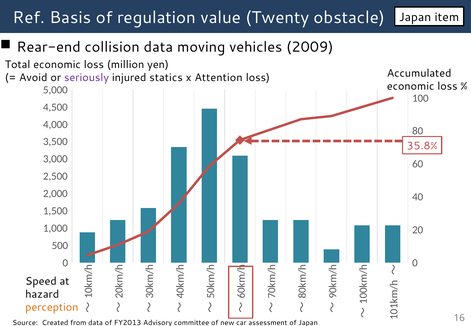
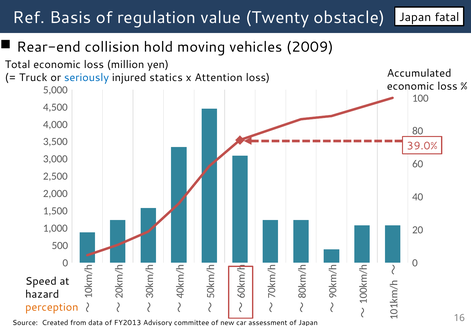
item: item -> fatal
collision data: data -> hold
Avoid: Avoid -> Truck
seriously colour: purple -> blue
35.8%: 35.8% -> 39.0%
